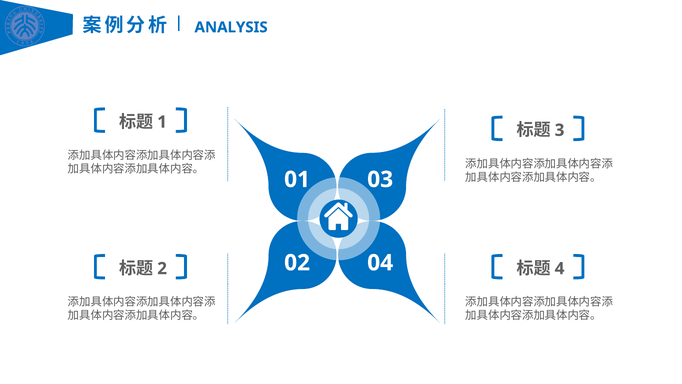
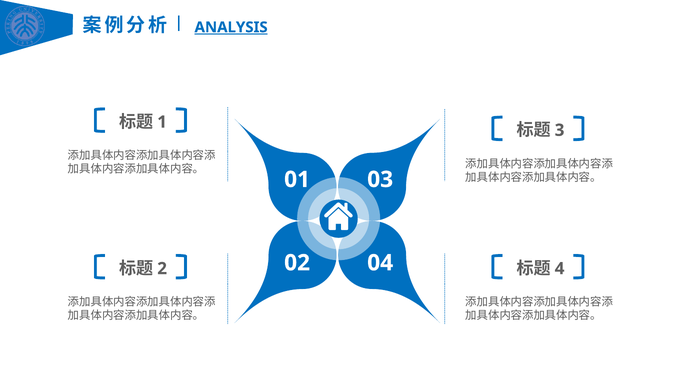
ANALYSIS underline: none -> present
